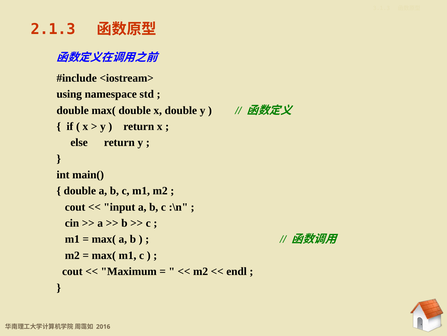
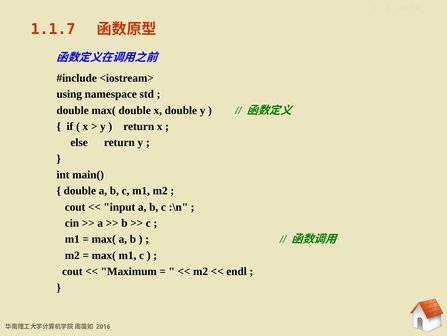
2.1.3: 2.1.3 -> 1.1.7
